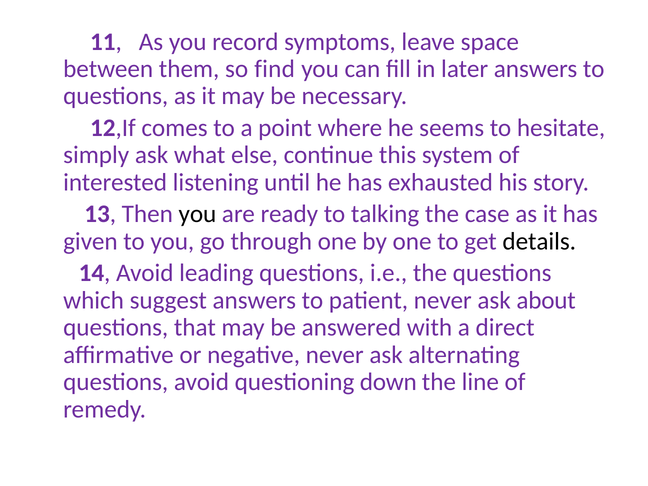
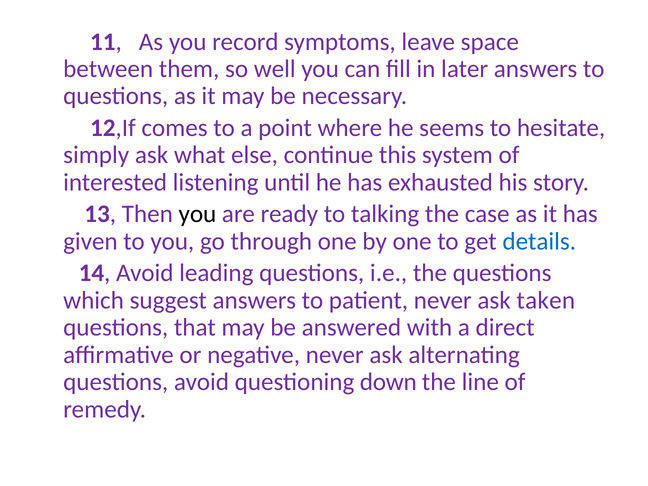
find: find -> well
details colour: black -> blue
about: about -> taken
